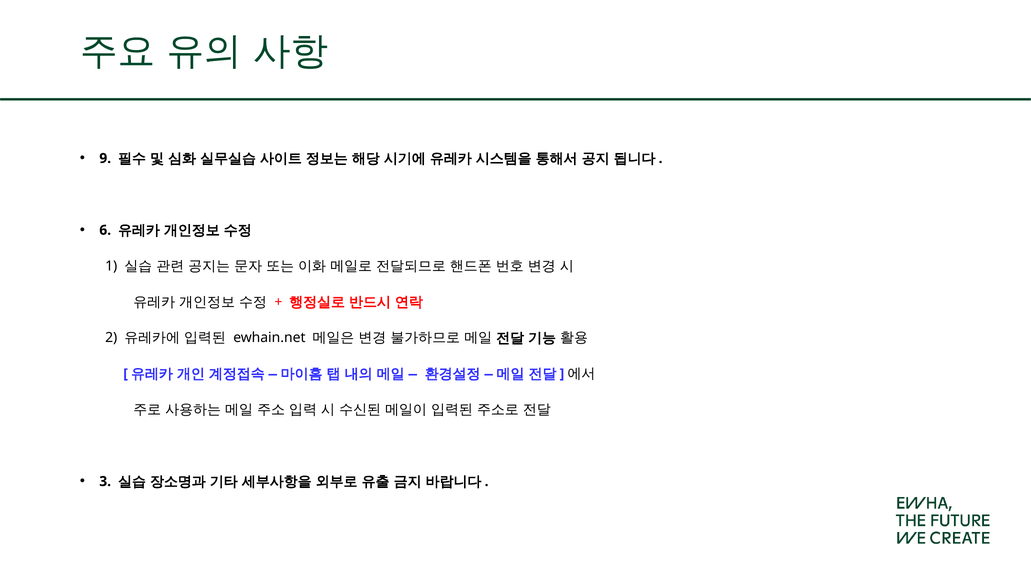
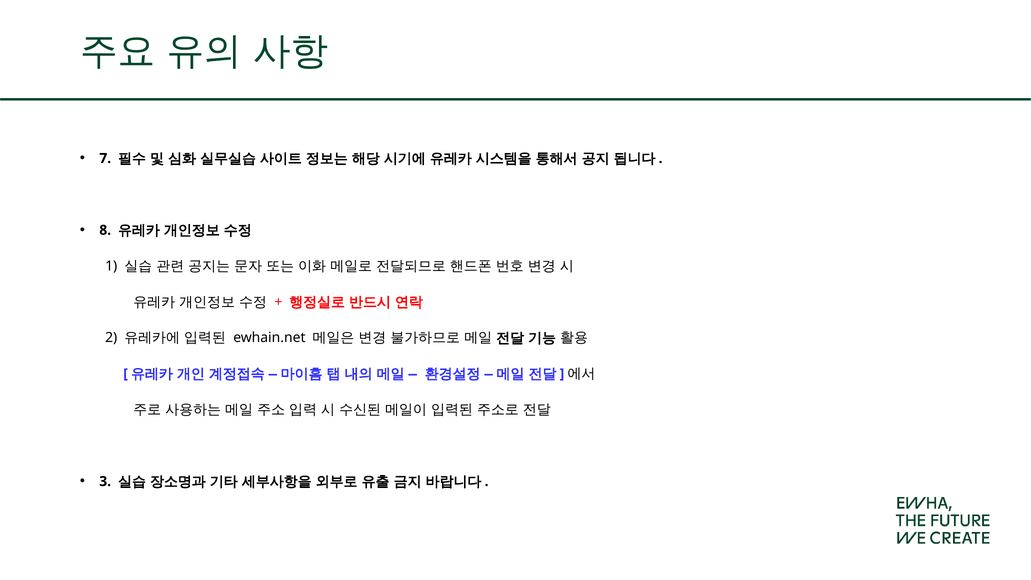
9: 9 -> 7
6: 6 -> 8
